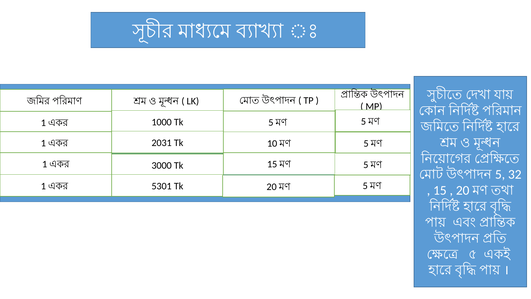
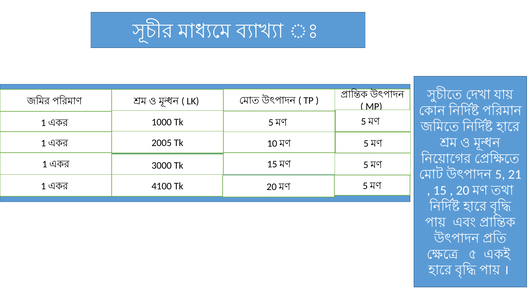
2031: 2031 -> 2005
32: 32 -> 21
5301: 5301 -> 4100
